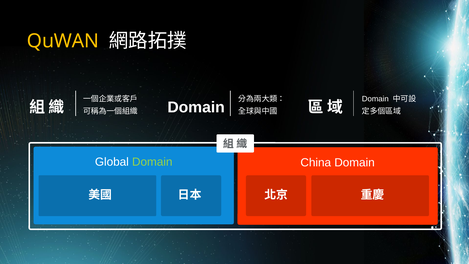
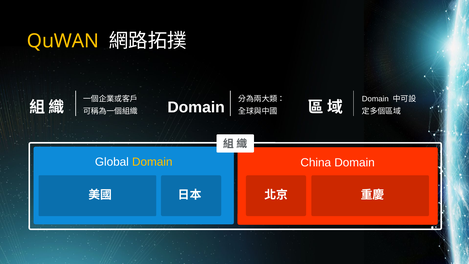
Domain at (152, 162) colour: light green -> yellow
